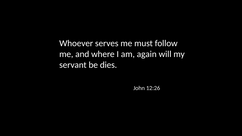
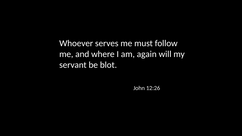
dies: dies -> blot
